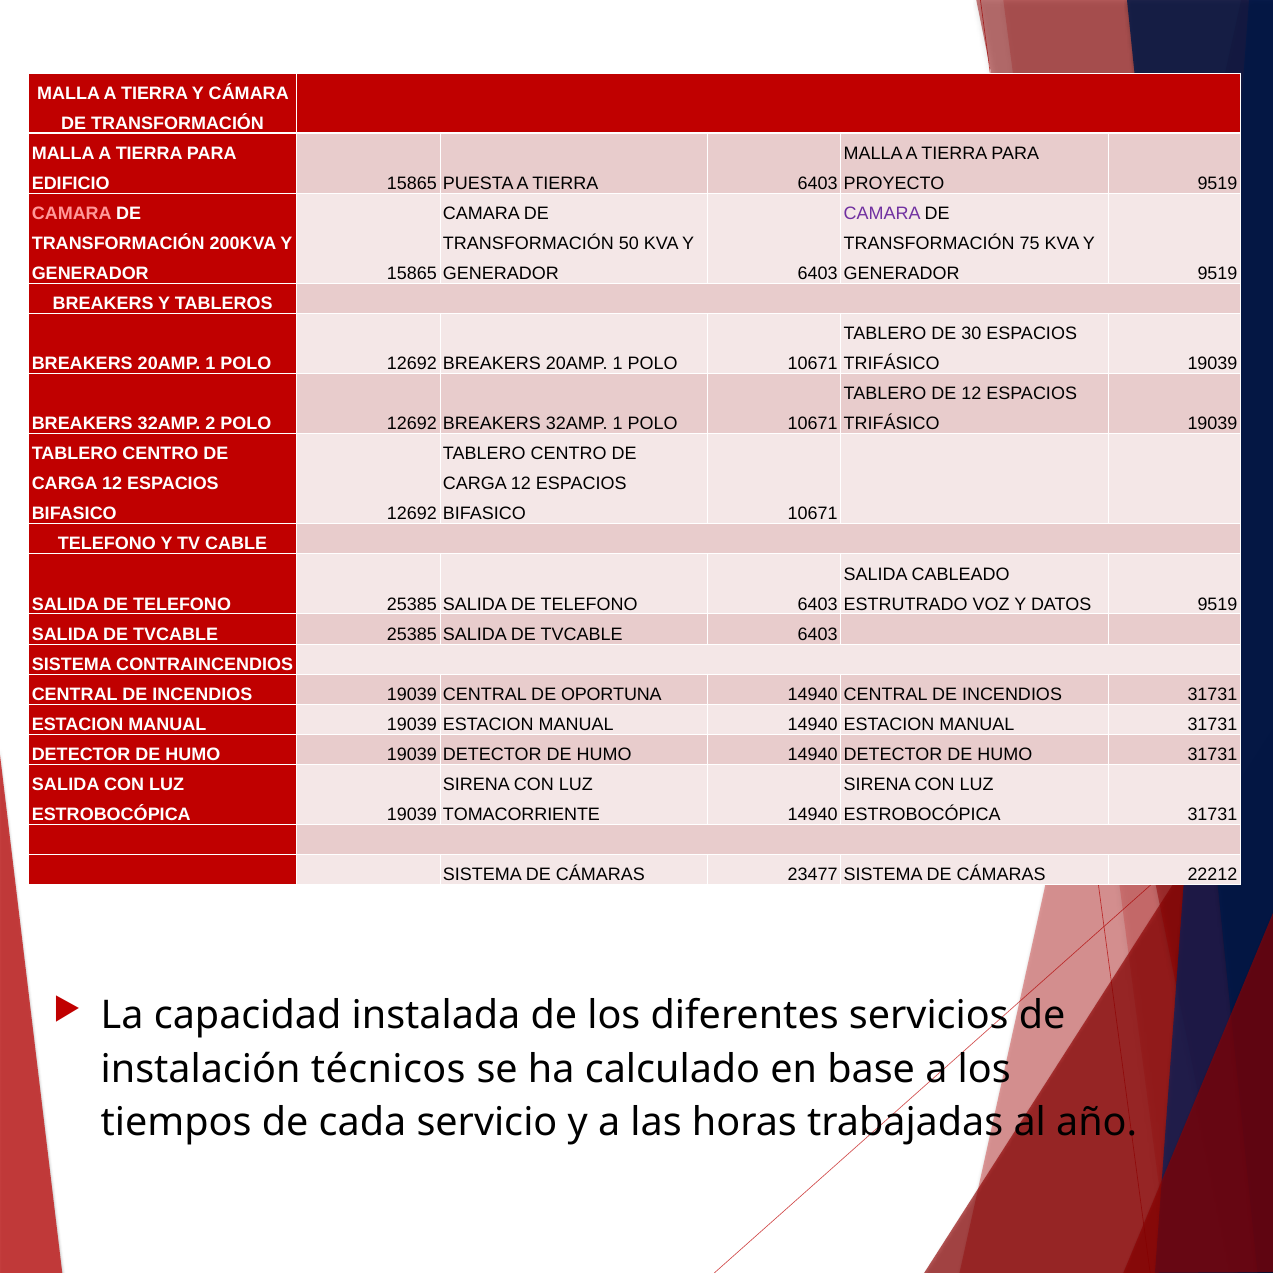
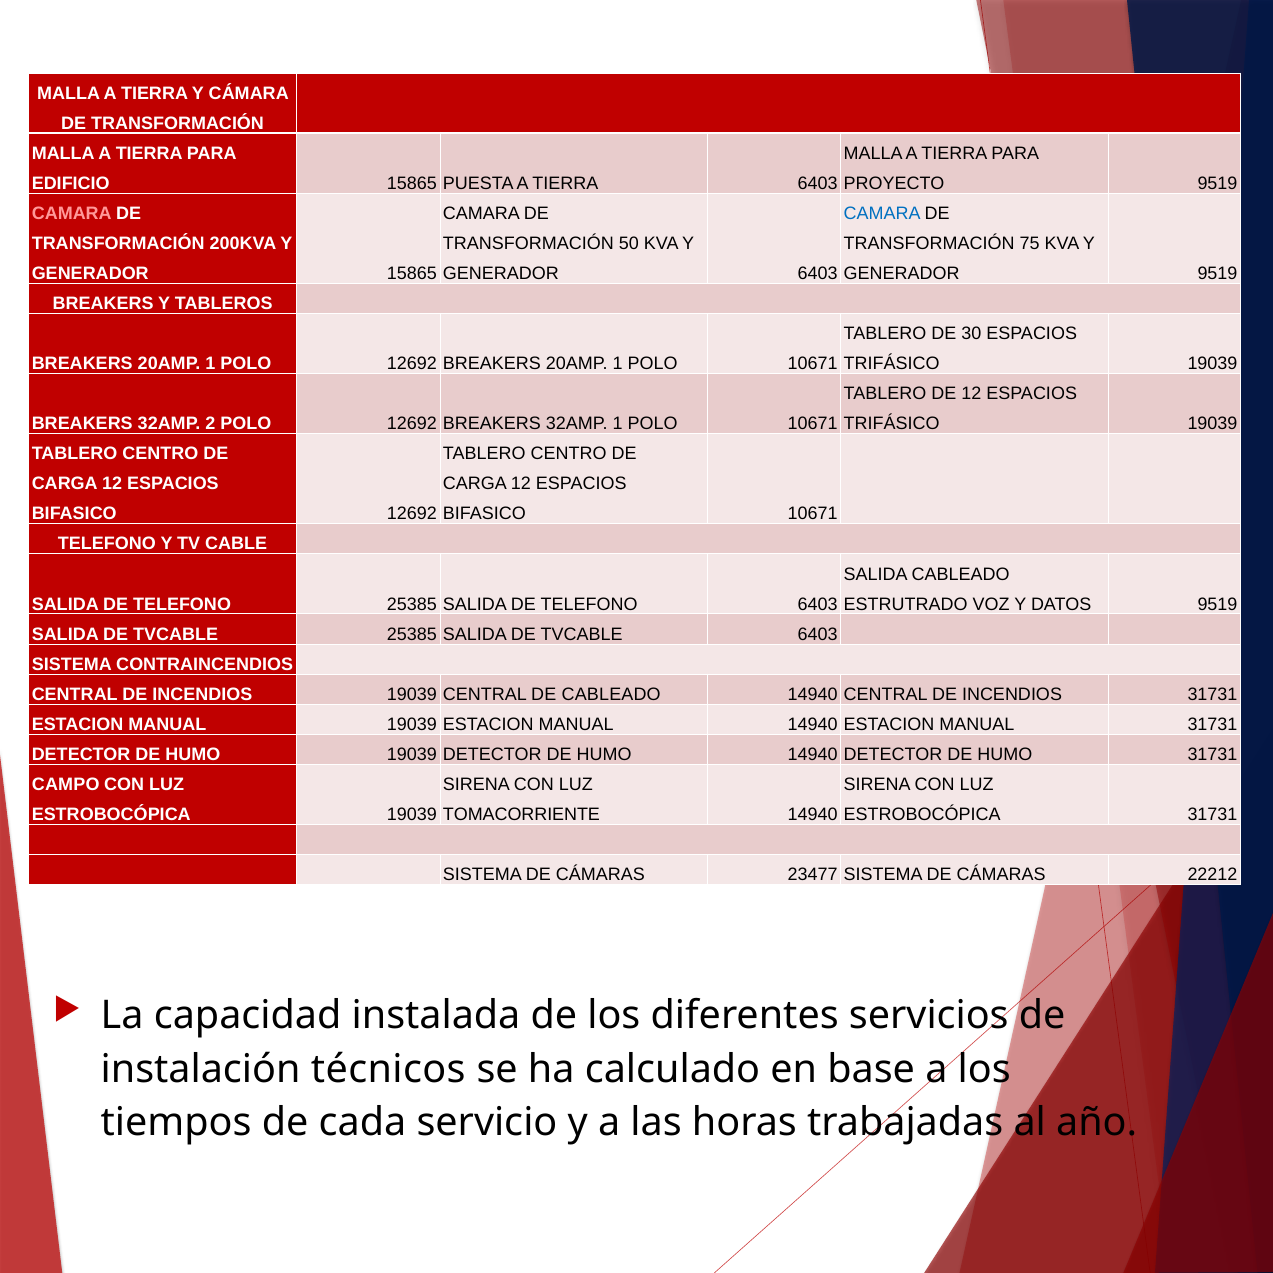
CAMARA at (882, 213) colour: purple -> blue
DE OPORTUNA: OPORTUNA -> CABLEADO
SALIDA at (66, 785): SALIDA -> CAMPO
